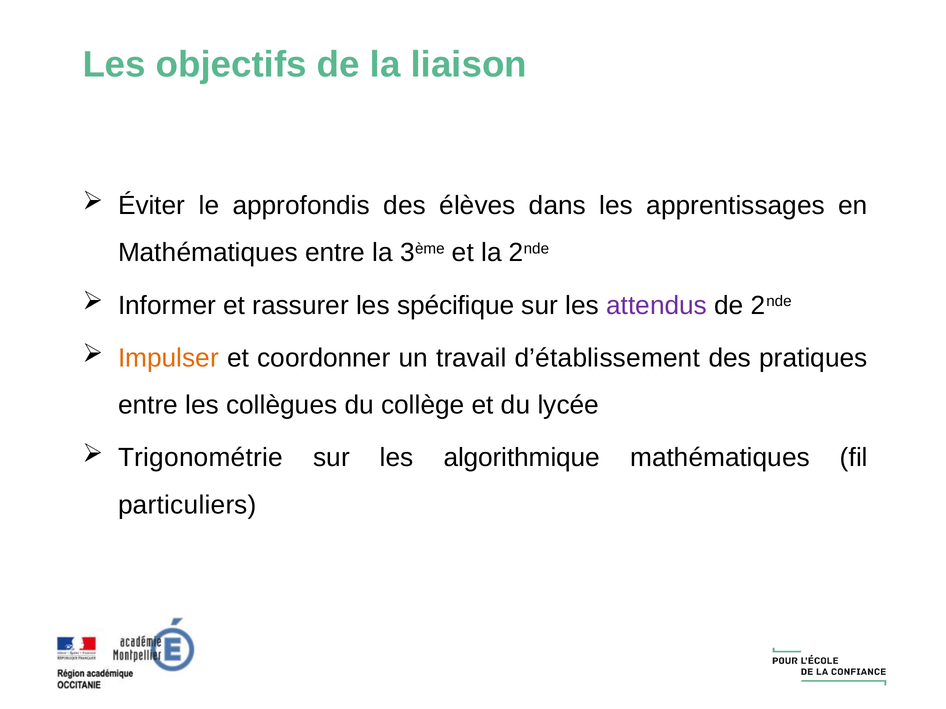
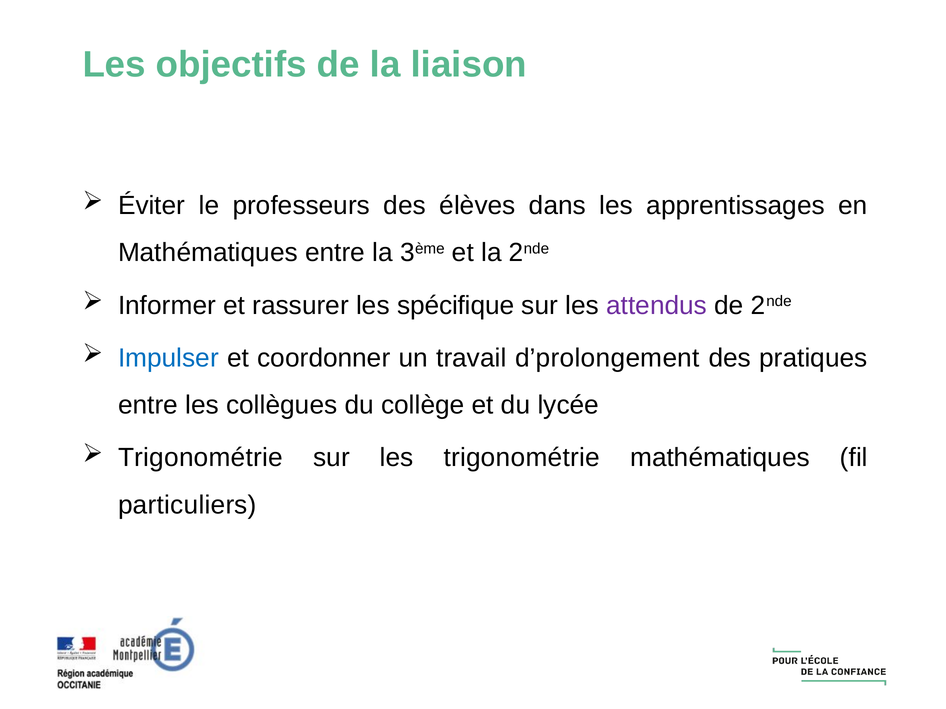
approfondis: approfondis -> professeurs
Impulser colour: orange -> blue
d’établissement: d’établissement -> d’prolongement
les algorithmique: algorithmique -> trigonométrie
